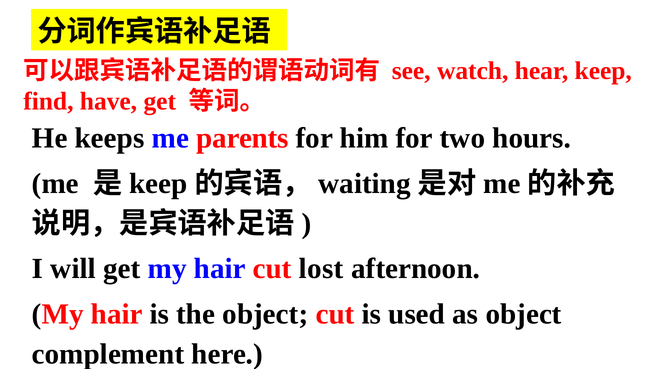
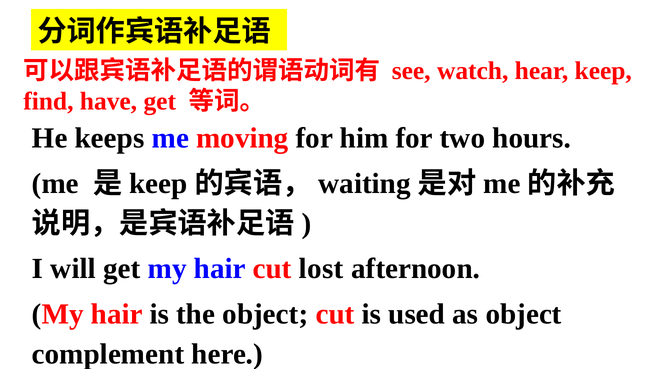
parents: parents -> moving
